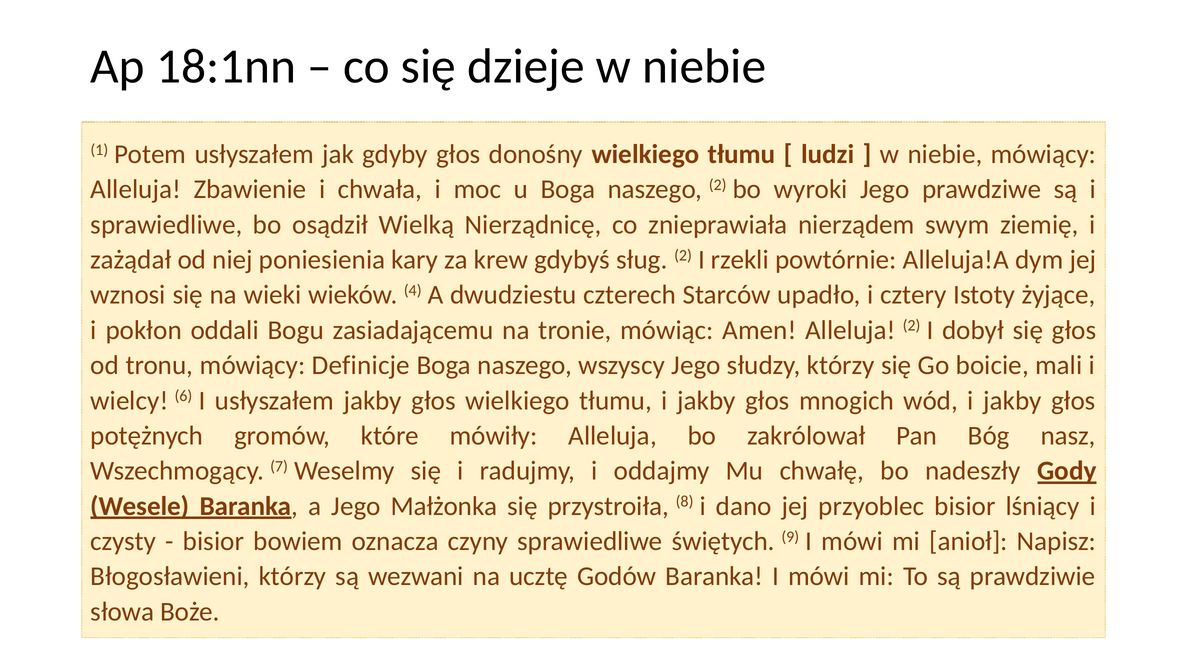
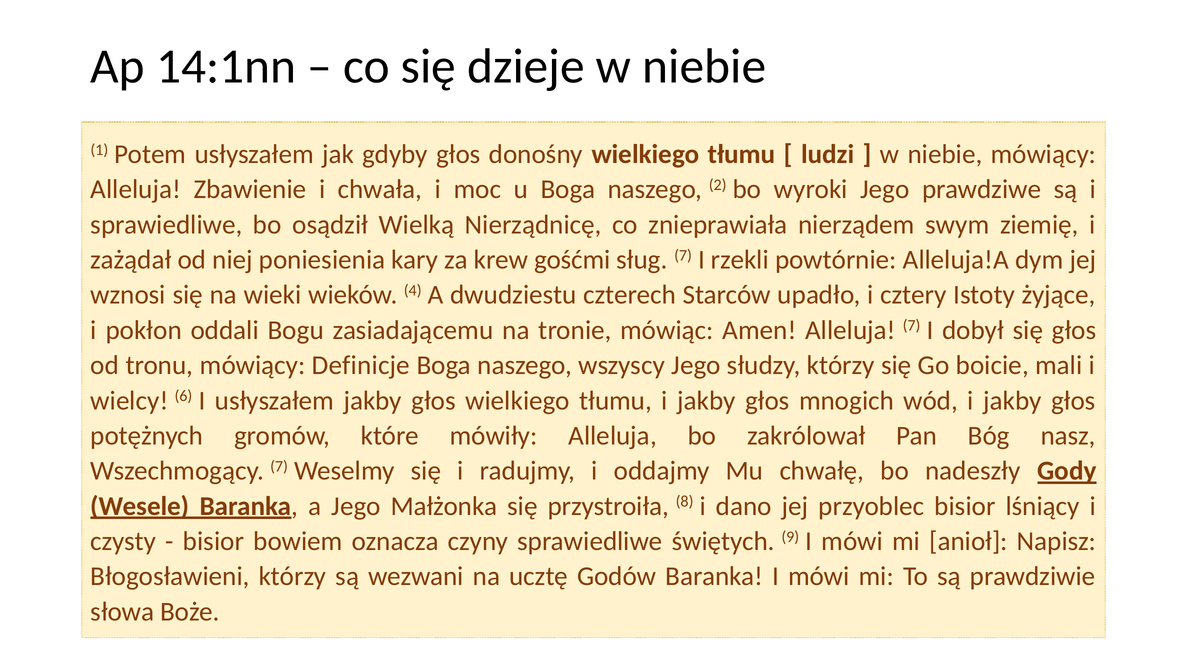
18:1nn: 18:1nn -> 14:1nn
gdybyś: gdybyś -> gośćmi
sług 2: 2 -> 7
Alleluja 2: 2 -> 7
